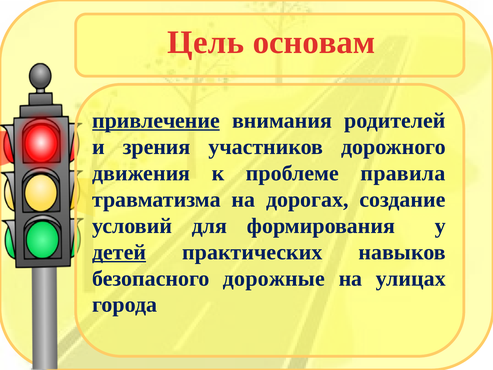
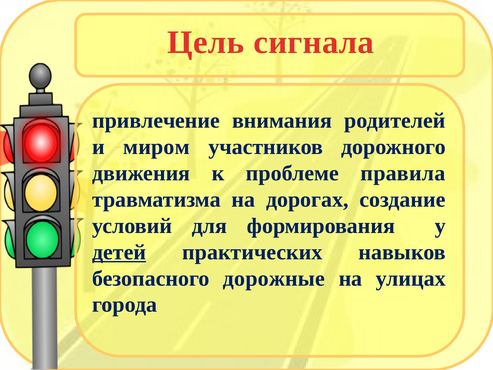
основам: основам -> сигнала
привлечение underline: present -> none
зрения: зрения -> миром
